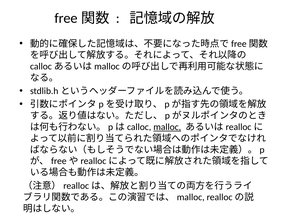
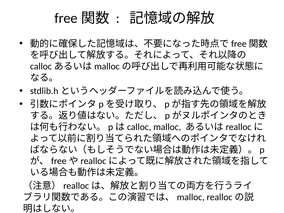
malloc underline: present -> none
